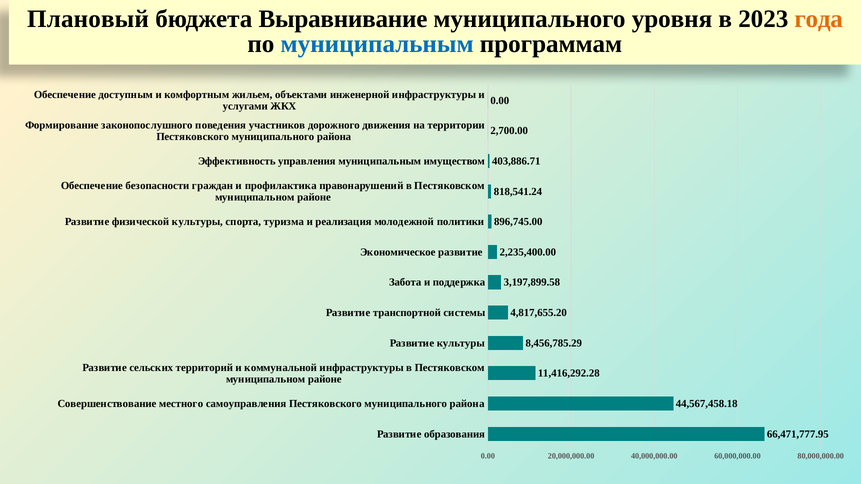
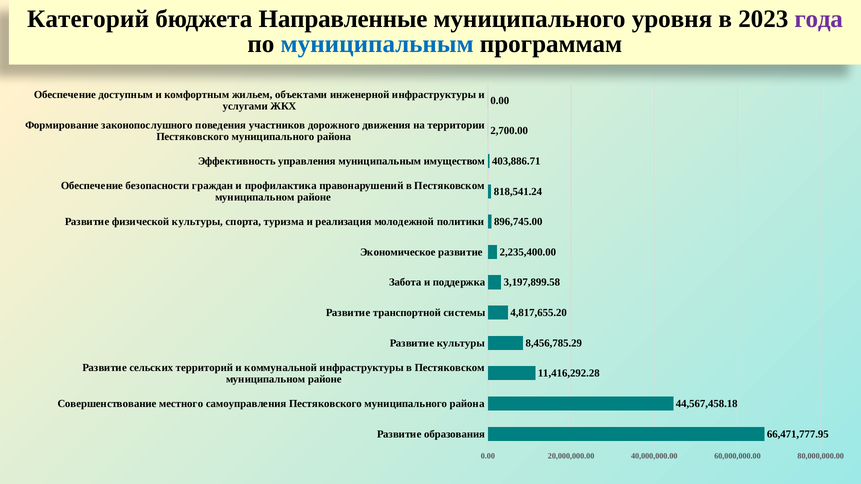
Плановый: Плановый -> Категорий
Выравнивание: Выравнивание -> Направленные
года colour: orange -> purple
